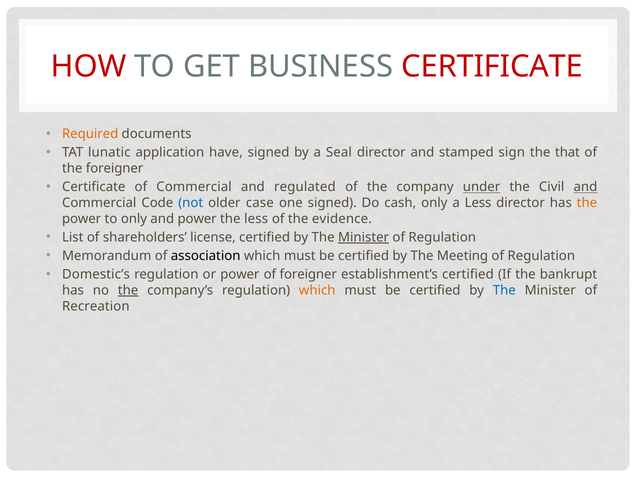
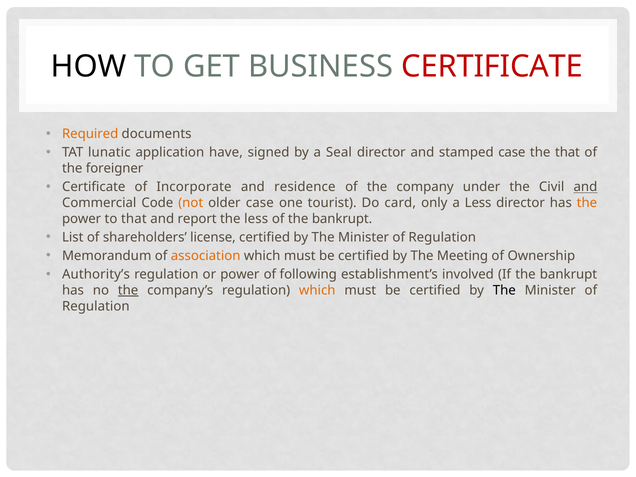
HOW colour: red -> black
stamped sign: sign -> case
of Commercial: Commercial -> Incorporate
regulated: regulated -> residence
under underline: present -> none
not colour: blue -> orange
one signed: signed -> tourist
cash: cash -> card
to only: only -> that
and power: power -> report
of the evidence: evidence -> bankrupt
Minister at (364, 237) underline: present -> none
association colour: black -> orange
Regulation at (541, 256): Regulation -> Ownership
Domestic’s: Domestic’s -> Authority’s
of foreigner: foreigner -> following
establishment’s certified: certified -> involved
The at (504, 290) colour: blue -> black
Recreation at (96, 306): Recreation -> Regulation
